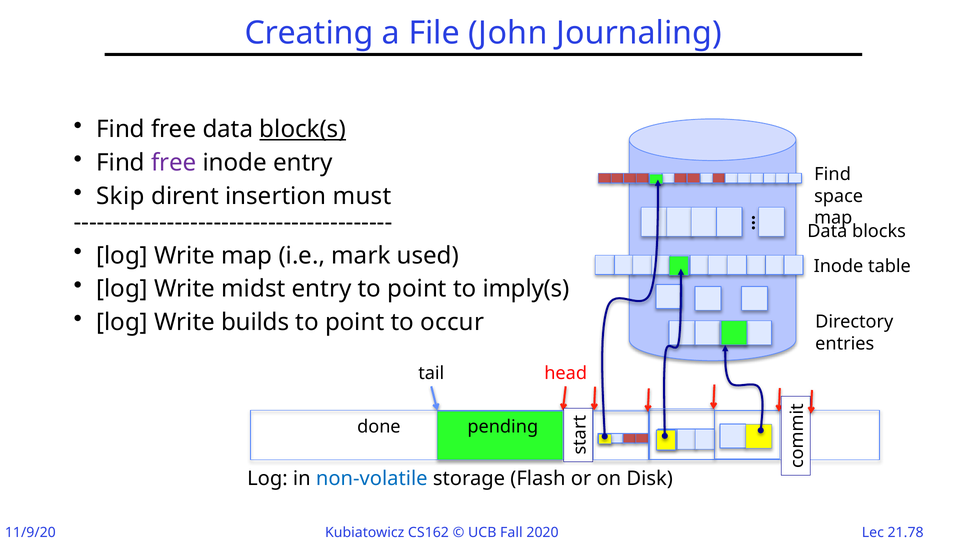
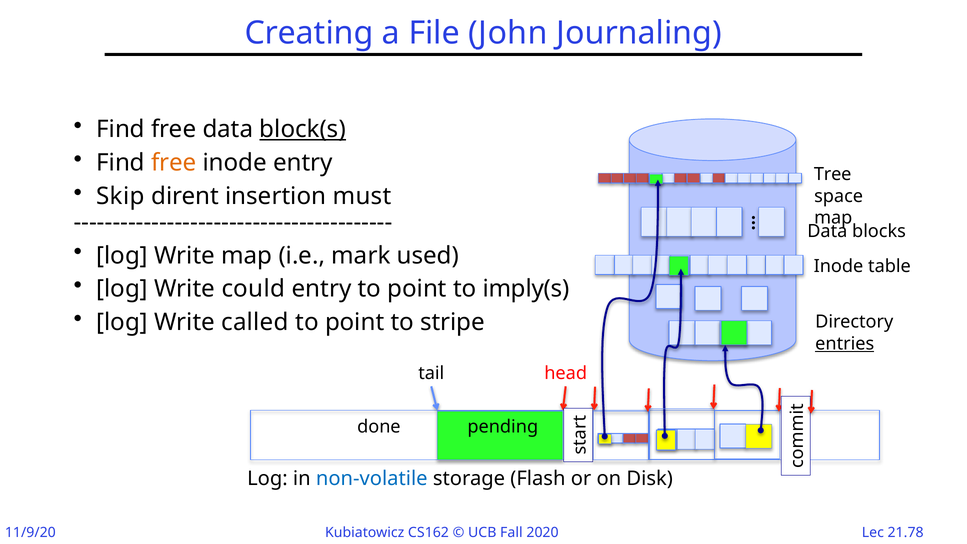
free at (174, 163) colour: purple -> orange
Find at (833, 174): Find -> Tree
midst: midst -> could
builds: builds -> called
occur: occur -> stripe
entries underline: none -> present
